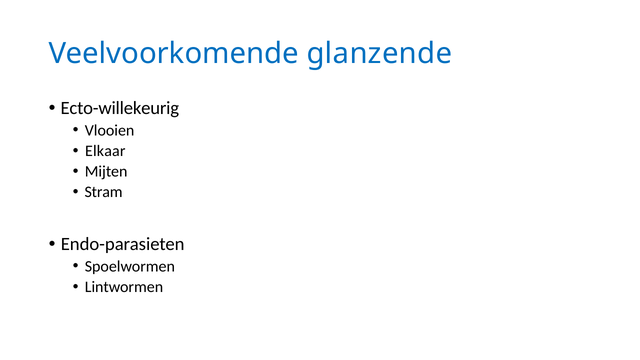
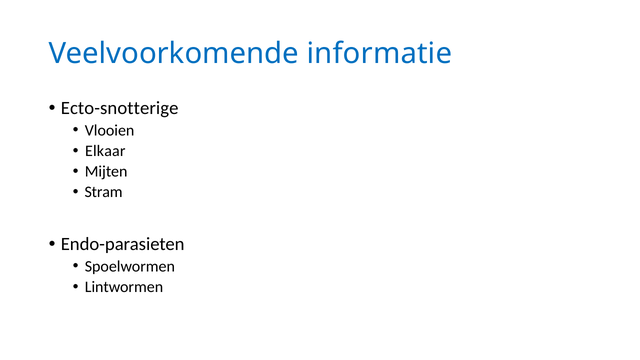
glanzende: glanzende -> informatie
Ecto-willekeurig: Ecto-willekeurig -> Ecto-snotterige
